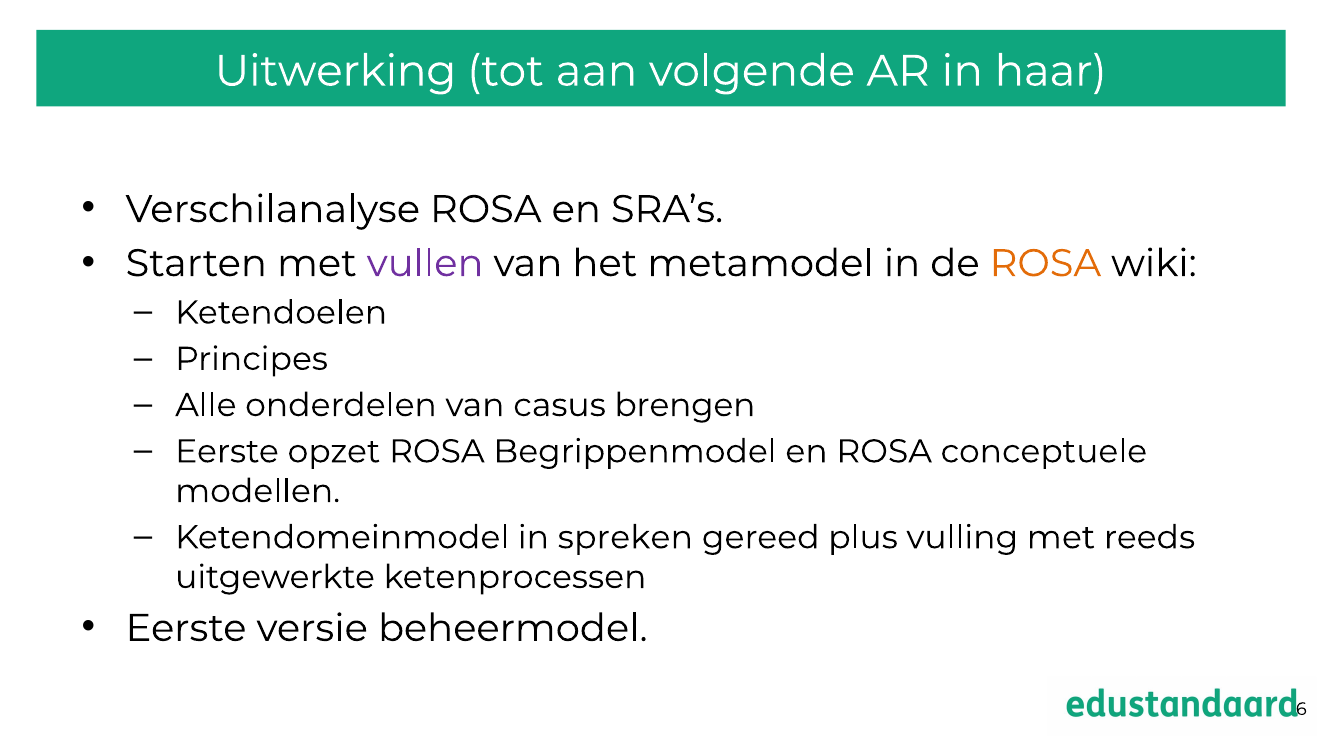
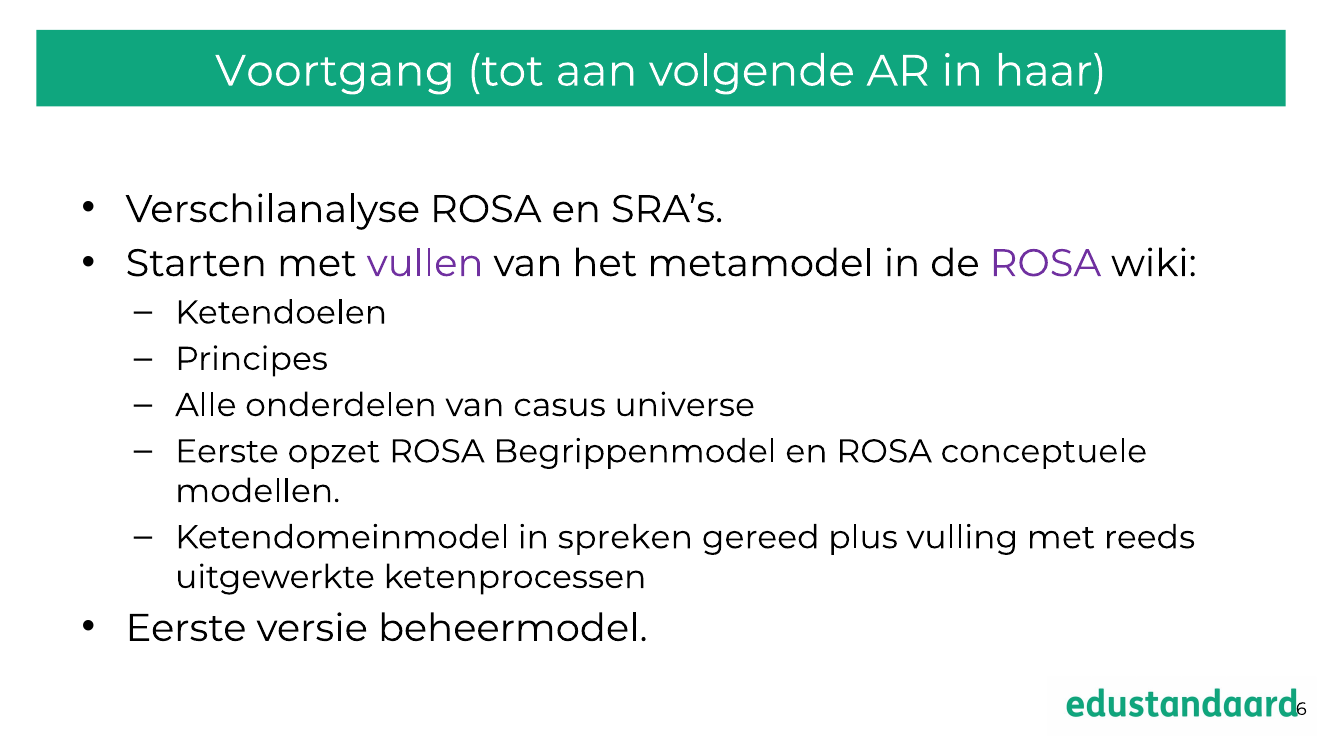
Uitwerking: Uitwerking -> Voortgang
ROSA at (1045, 263) colour: orange -> purple
brengen: brengen -> universe
